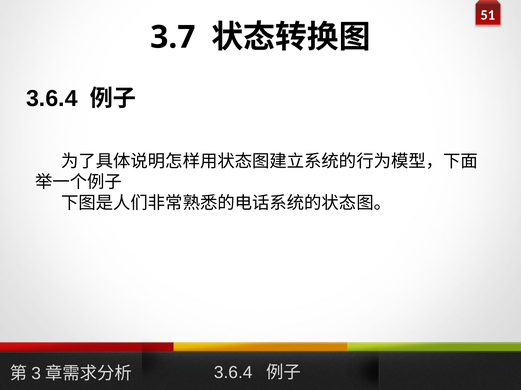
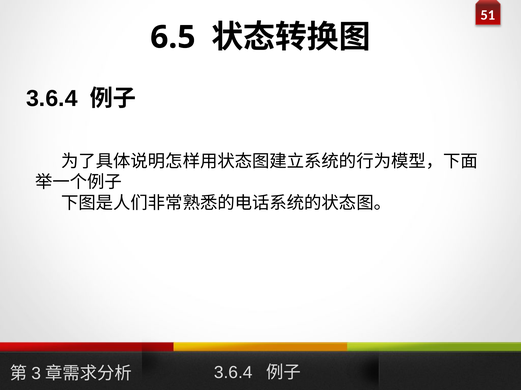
3.7: 3.7 -> 6.5
